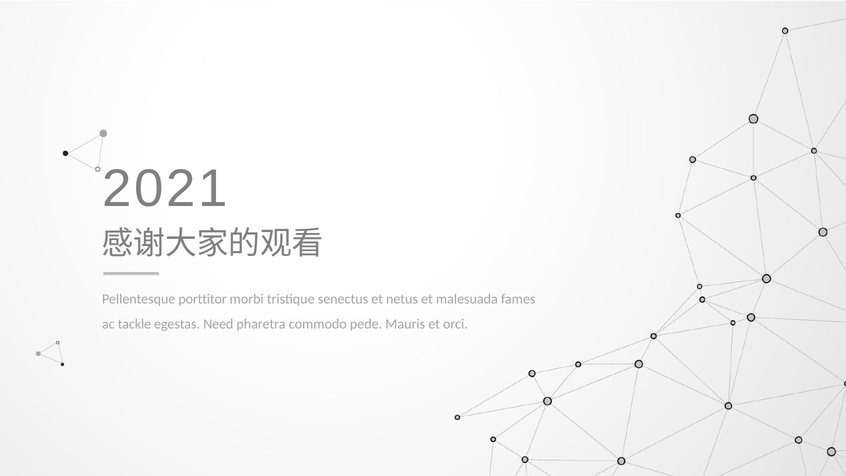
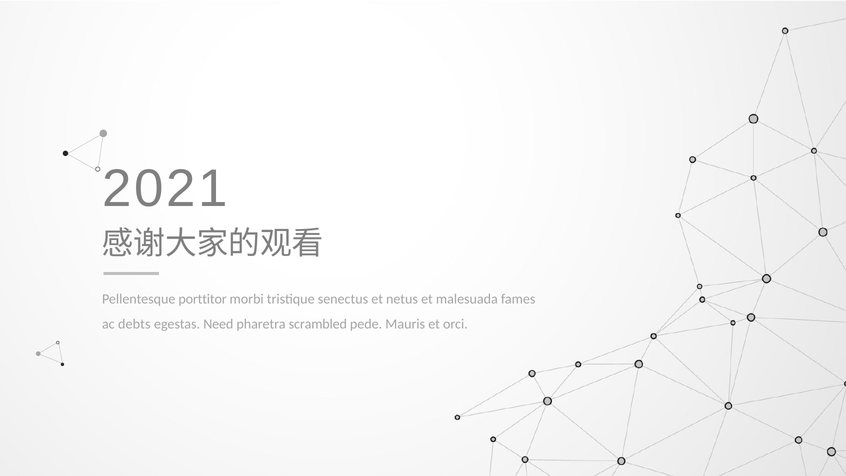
tackle: tackle -> debts
commodo: commodo -> scrambled
